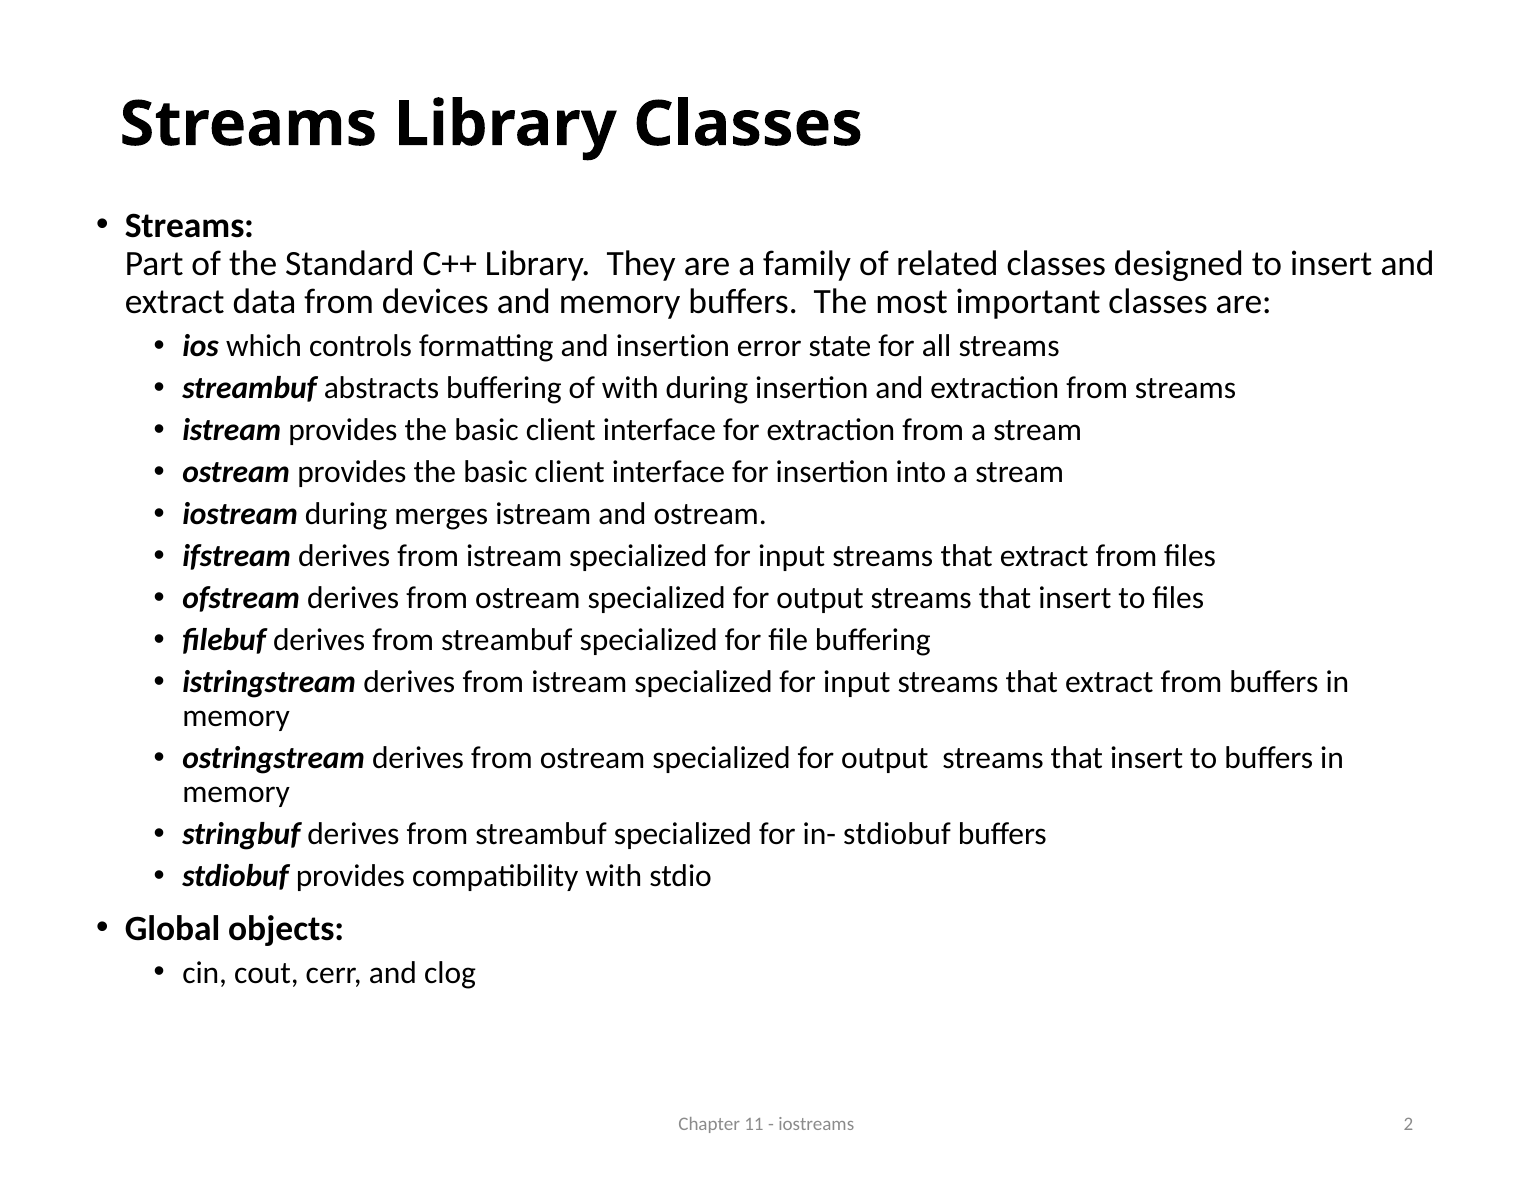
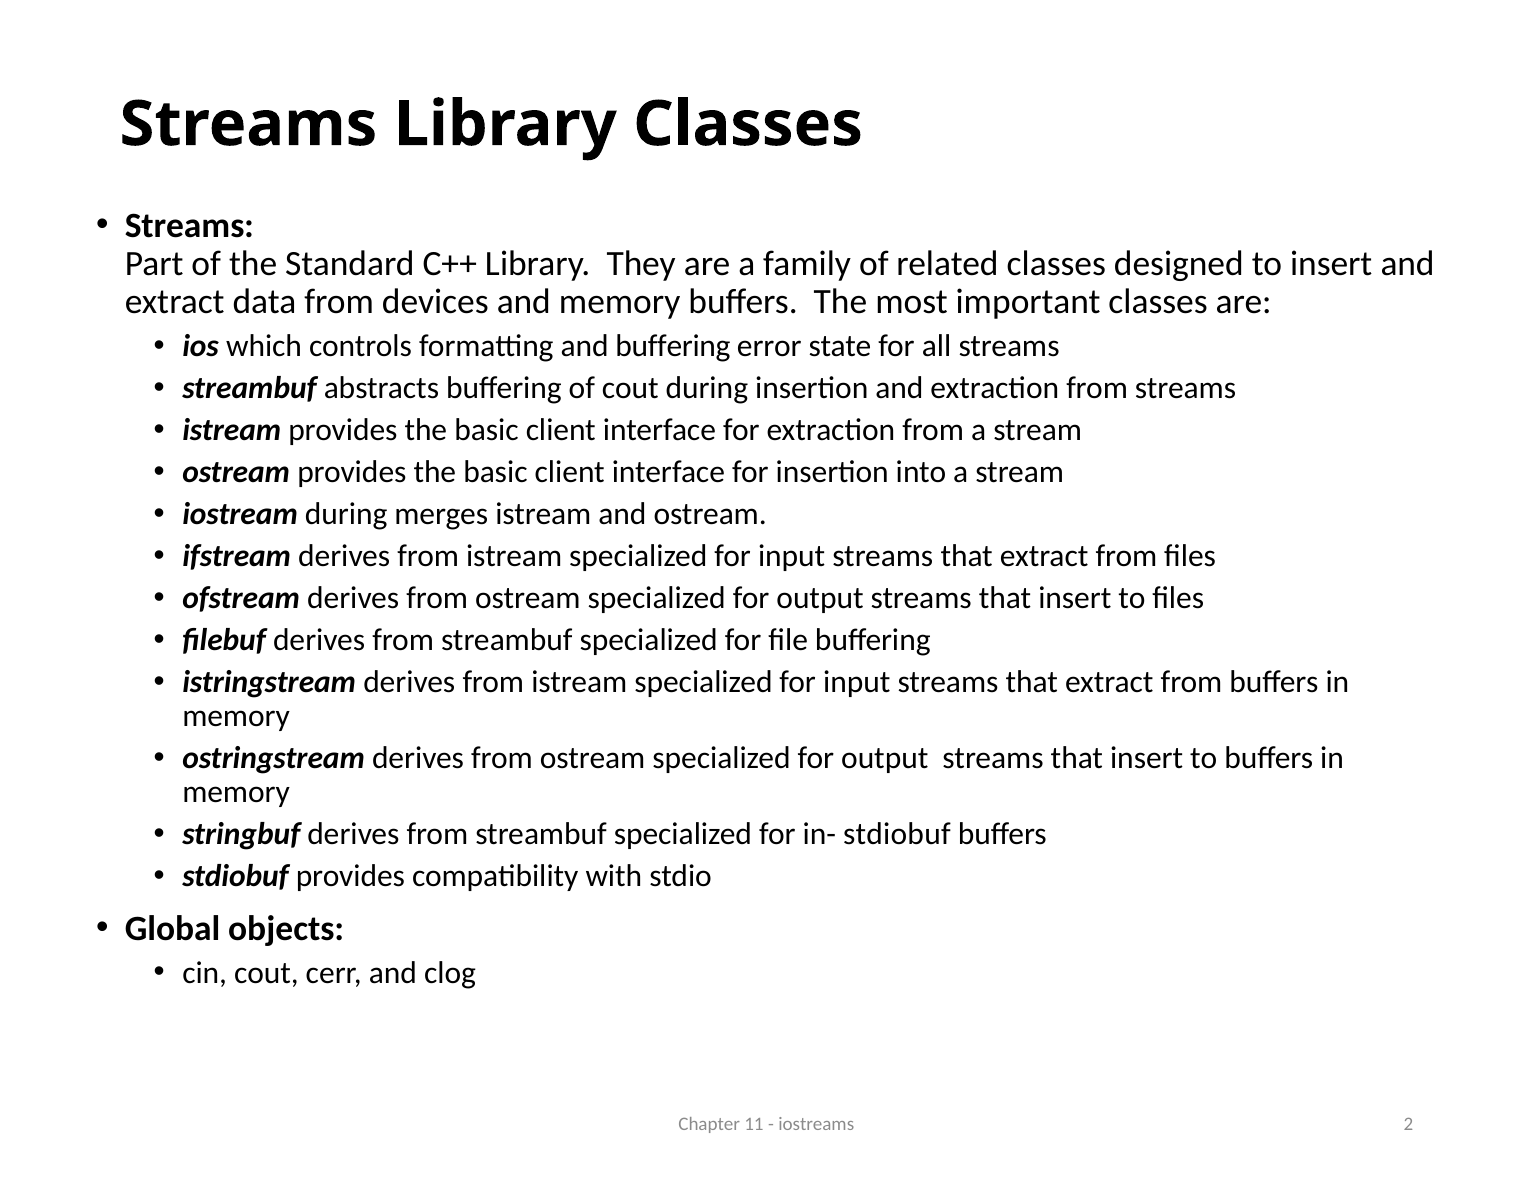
and insertion: insertion -> buffering
of with: with -> cout
